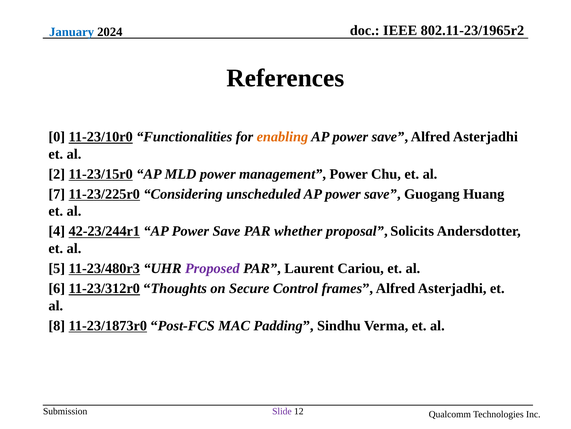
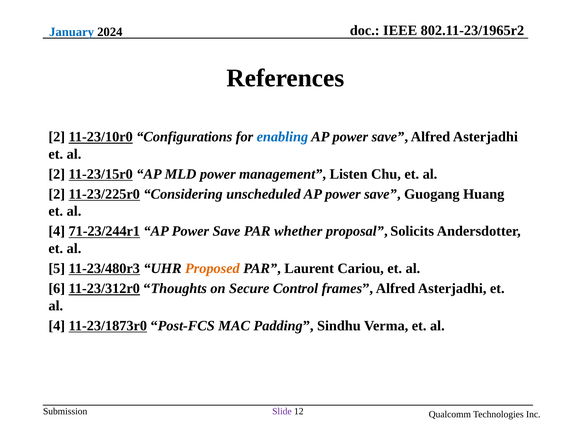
0 at (57, 137): 0 -> 2
Functionalities: Functionalities -> Configurations
enabling colour: orange -> blue
management Power: Power -> Listen
7 at (57, 194): 7 -> 2
42-23/244r1: 42-23/244r1 -> 71-23/244r1
Proposed colour: purple -> orange
8 at (57, 325): 8 -> 4
